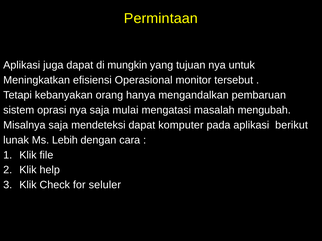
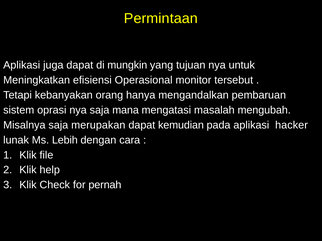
mulai: mulai -> mana
mendeteksi: mendeteksi -> merupakan
komputer: komputer -> kemudian
berikut: berikut -> hacker
seluler: seluler -> pernah
